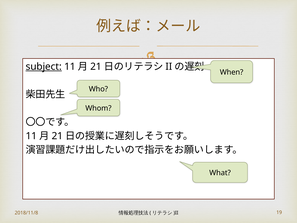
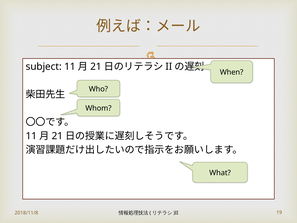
subject underline: present -> none
